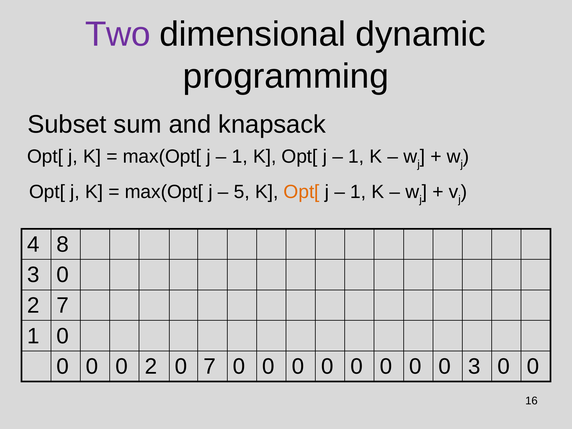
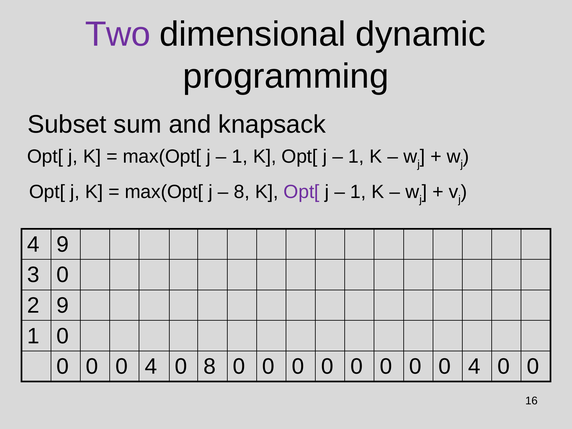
5 at (242, 192): 5 -> 8
Opt[ at (302, 192) colour: orange -> purple
4 8: 8 -> 9
2 7: 7 -> 9
2 at (151, 367): 2 -> 4
0 7: 7 -> 8
3 at (474, 367): 3 -> 4
